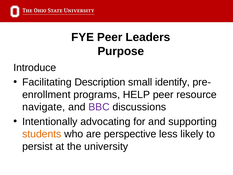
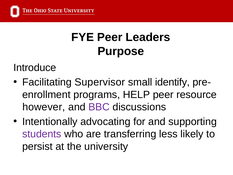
Description: Description -> Supervisor
navigate: navigate -> however
students colour: orange -> purple
perspective: perspective -> transferring
